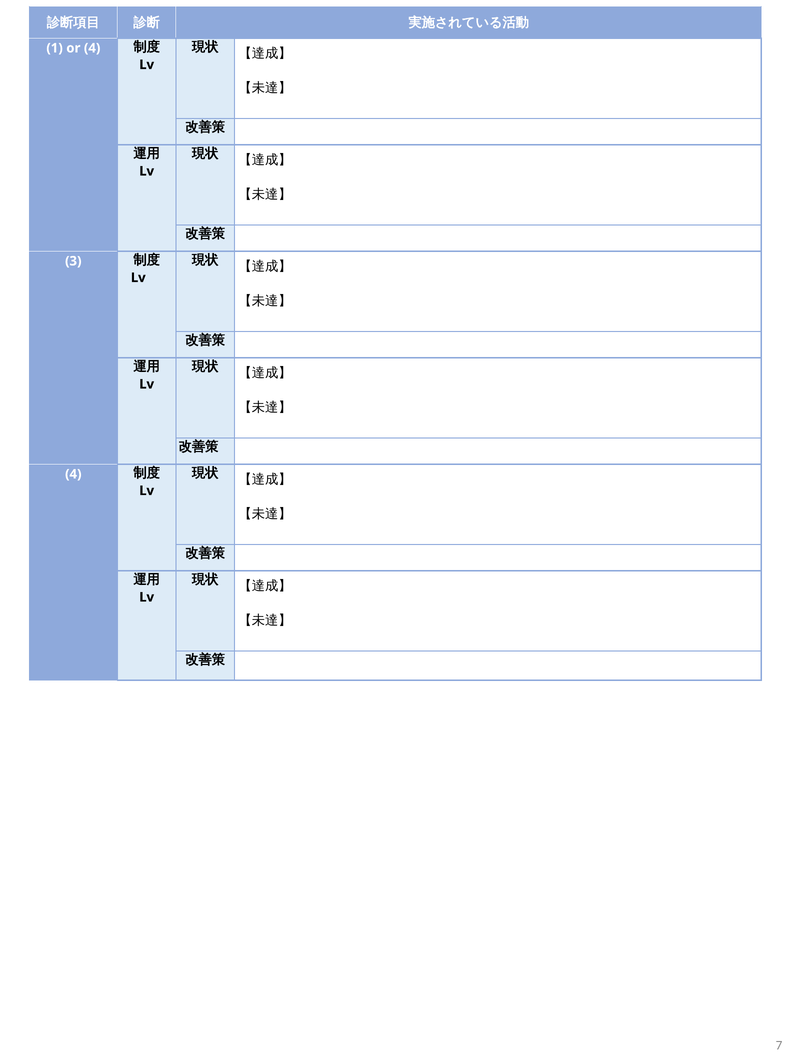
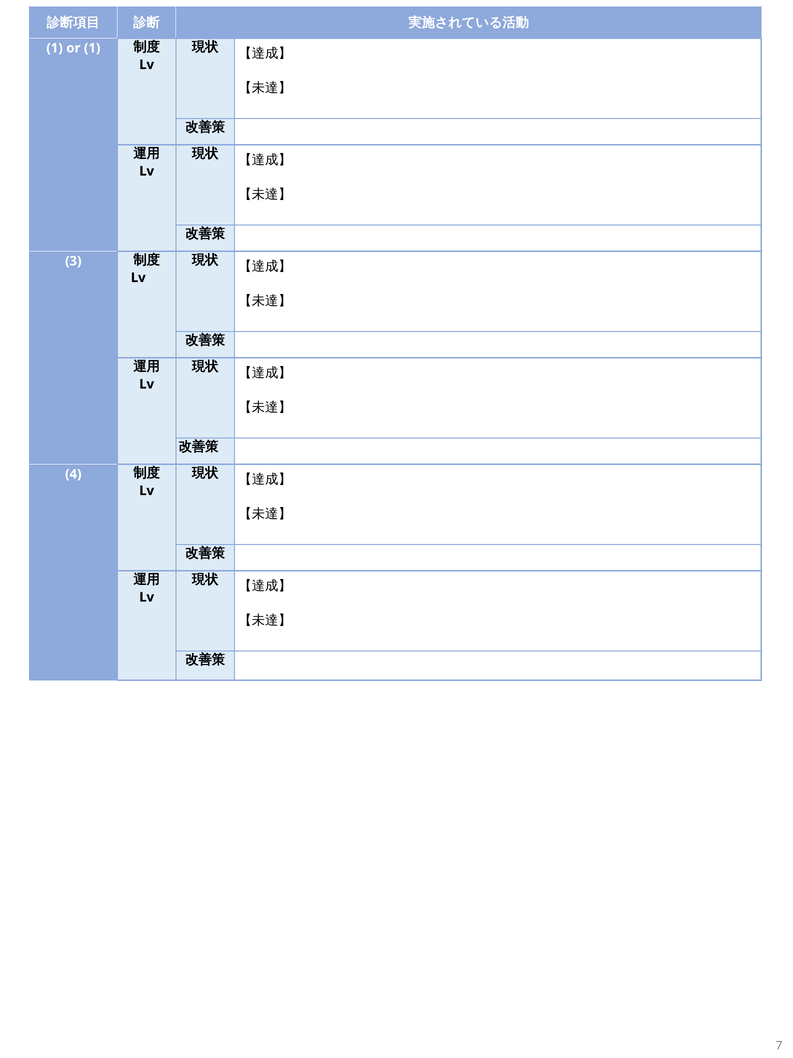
or 4: 4 -> 1
